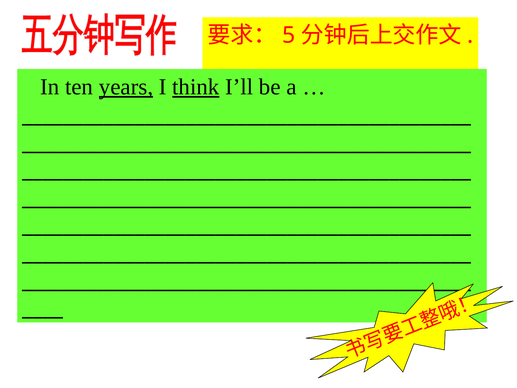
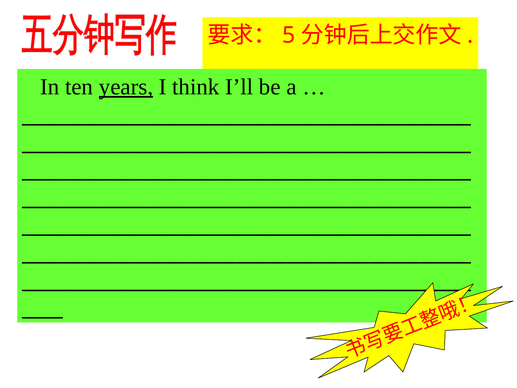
think underline: present -> none
